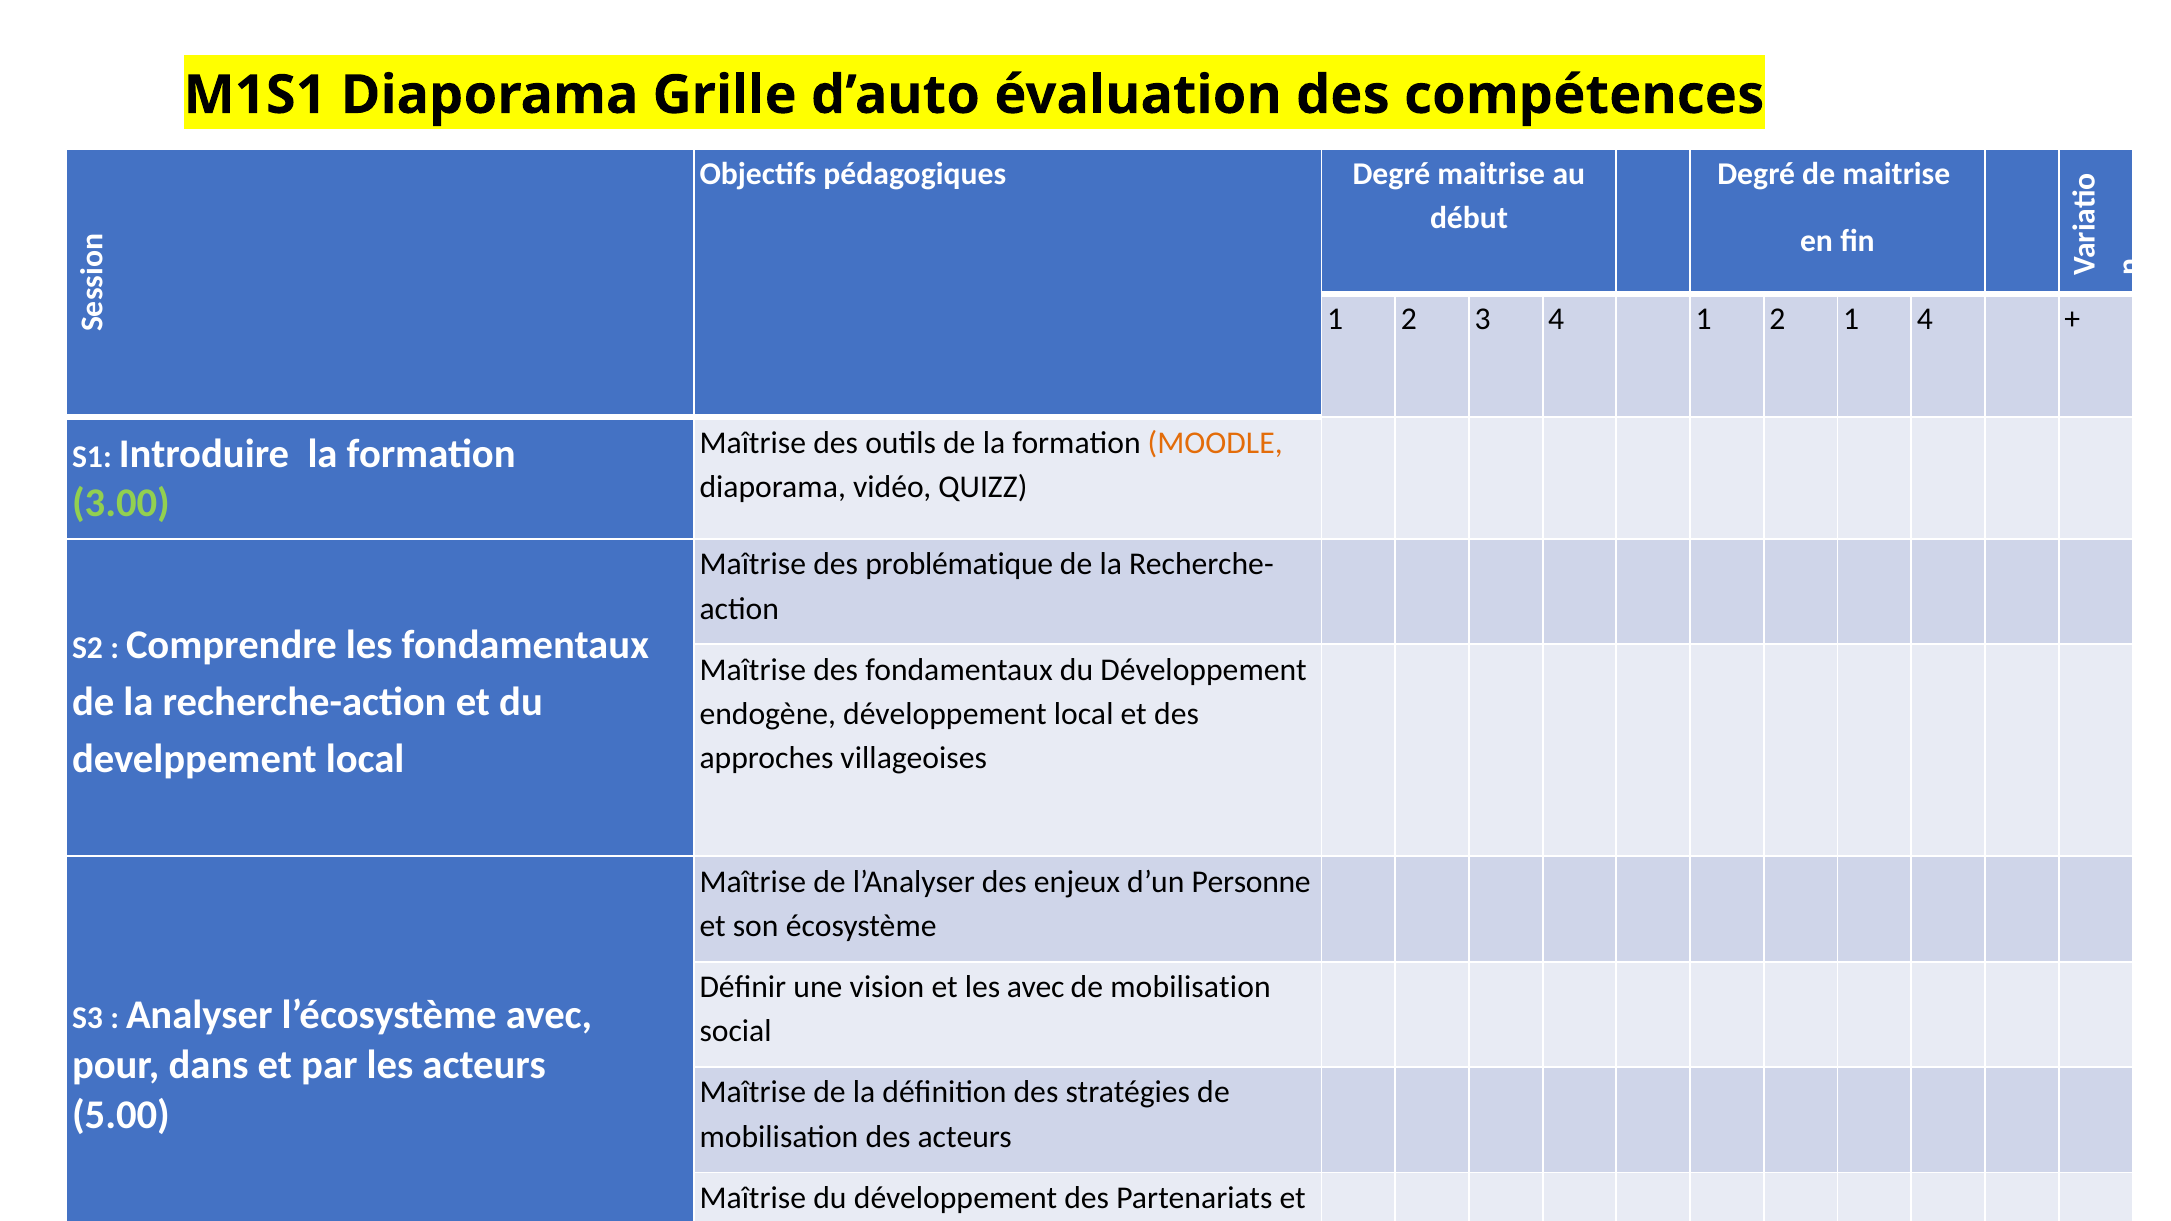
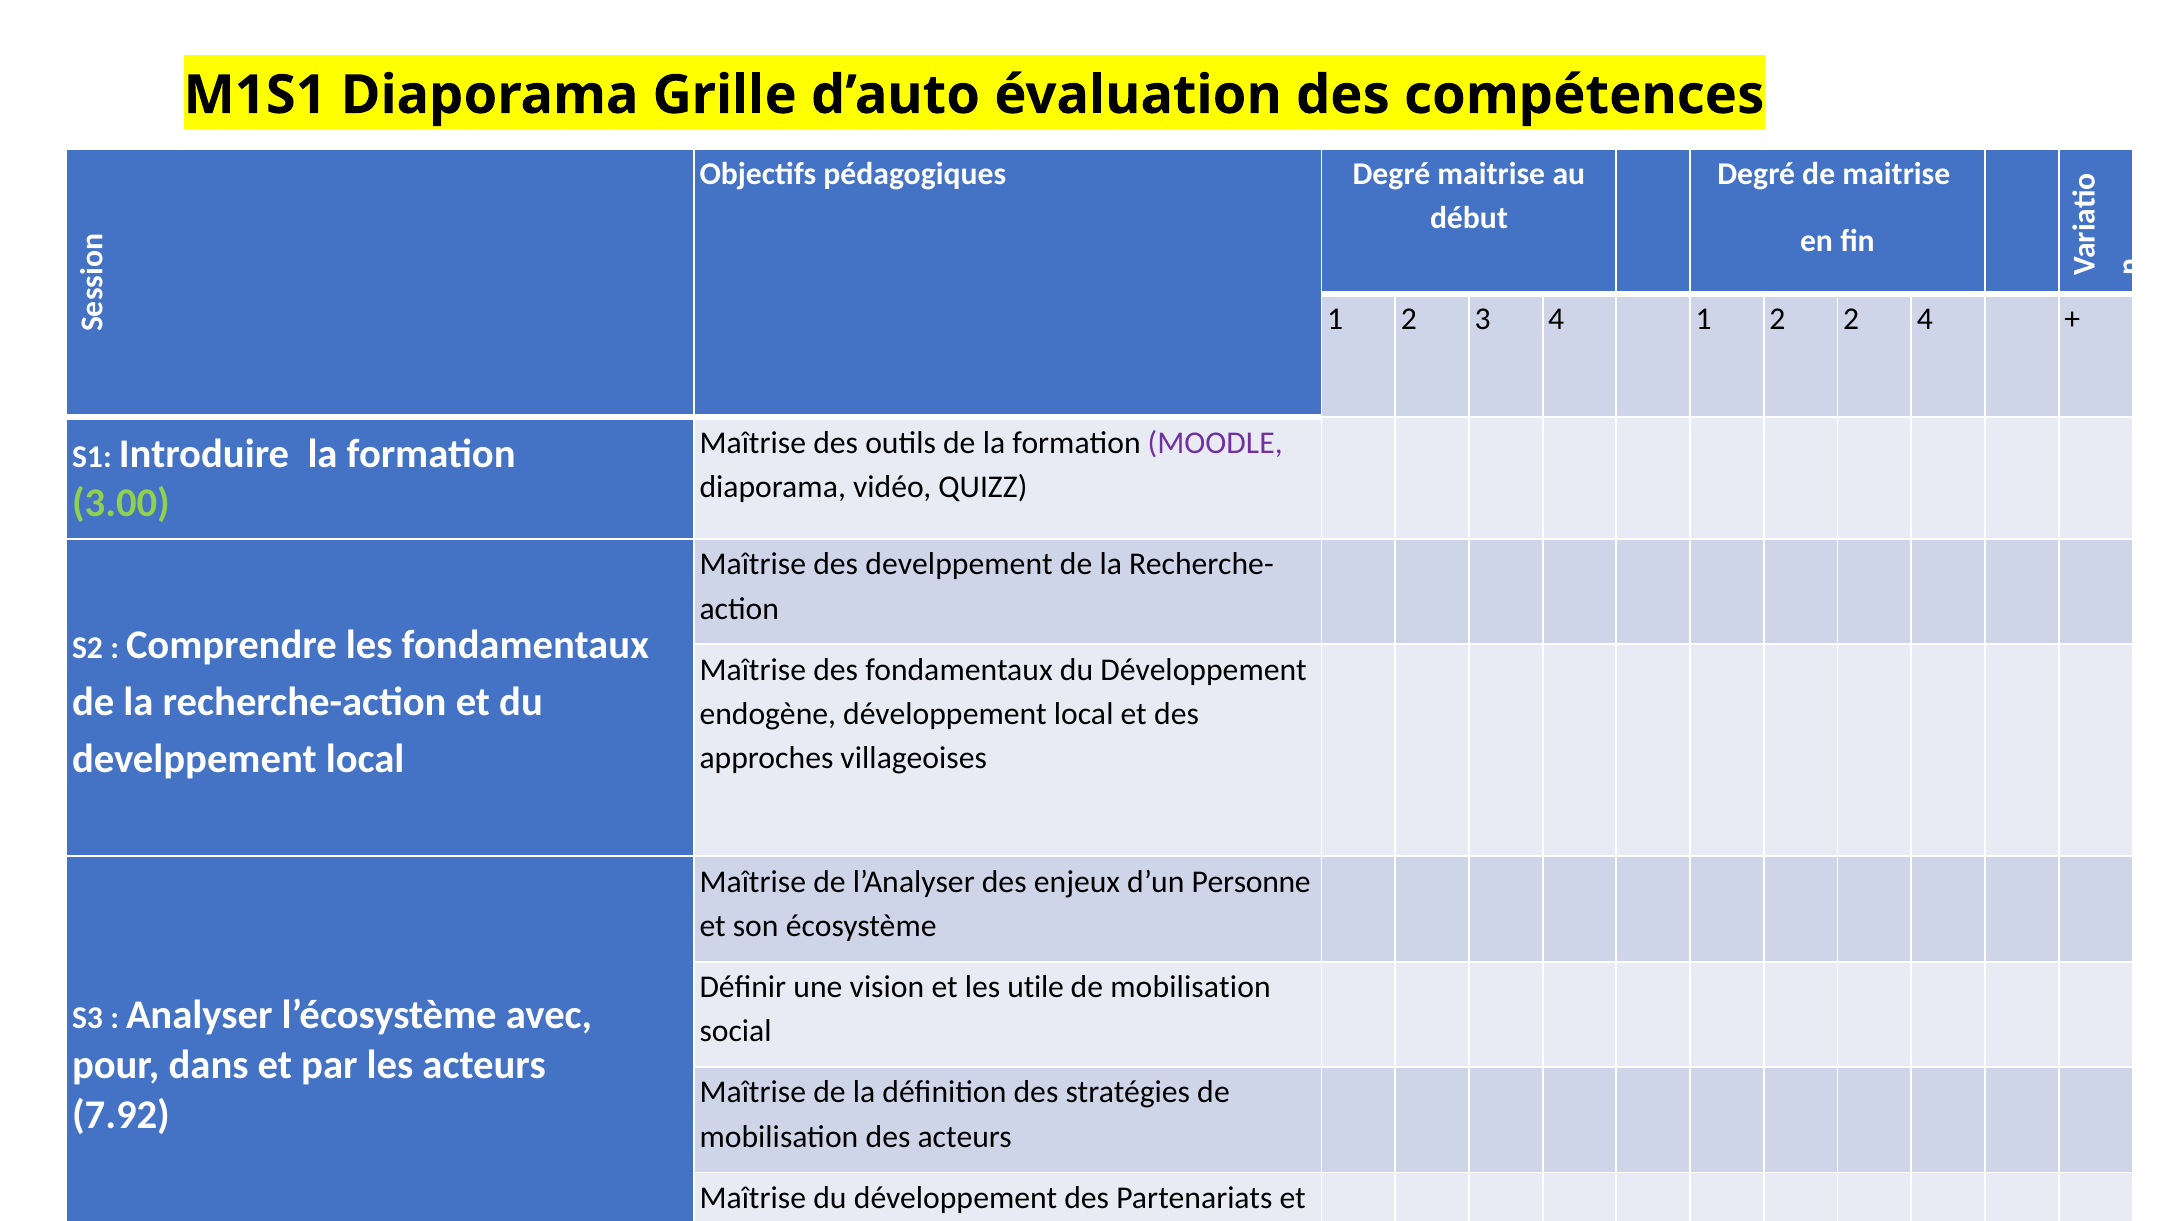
2 1: 1 -> 2
MOODLE colour: orange -> purple
des problématique: problématique -> develppement
les avec: avec -> utile
5.00: 5.00 -> 7.92
